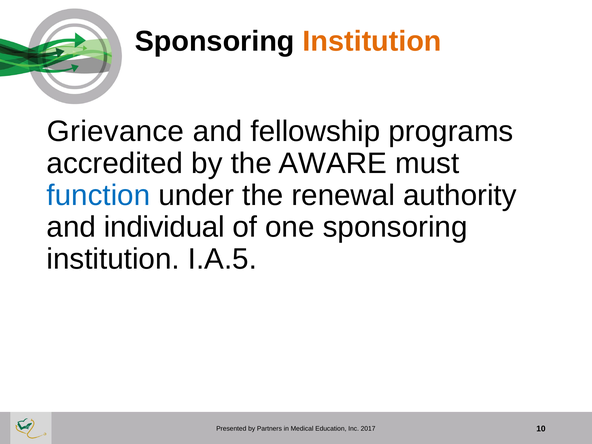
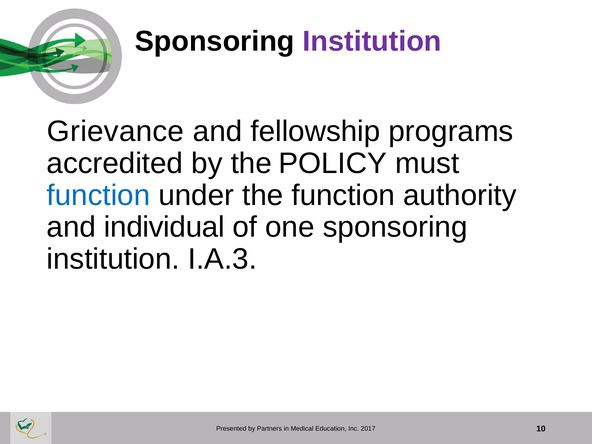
Institution at (372, 41) colour: orange -> purple
AWARE: AWARE -> POLICY
the renewal: renewal -> function
I.A.5: I.A.5 -> I.A.3
